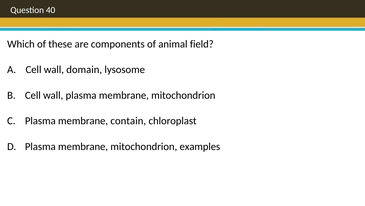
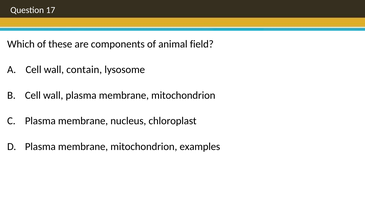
40: 40 -> 17
domain: domain -> contain
contain: contain -> nucleus
